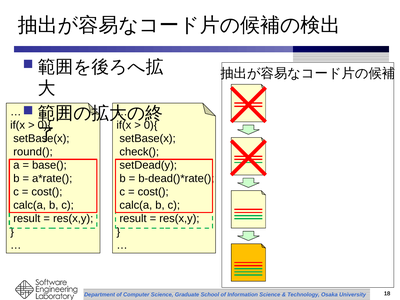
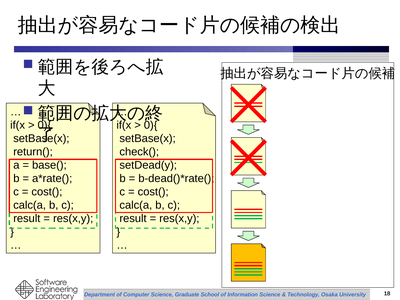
round(: round( -> return(
